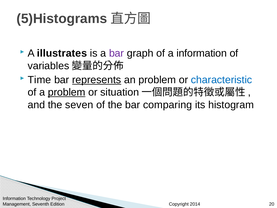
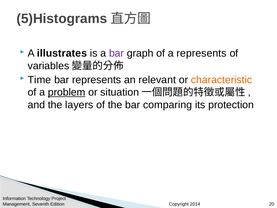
a information: information -> represents
represents at (97, 80) underline: present -> none
an problem: problem -> relevant
characteristic colour: blue -> orange
seven: seven -> layers
histogram: histogram -> protection
